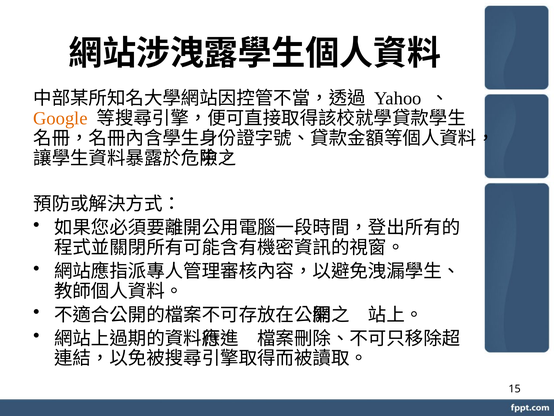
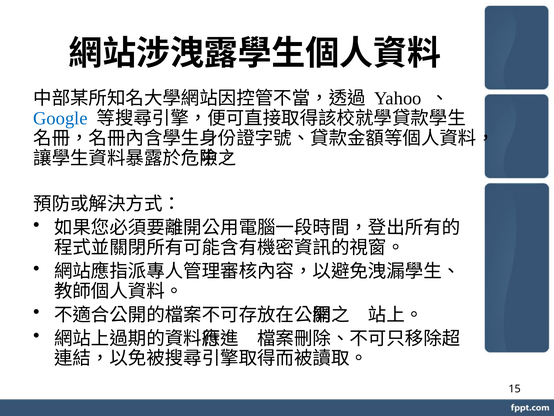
Google colour: orange -> blue
